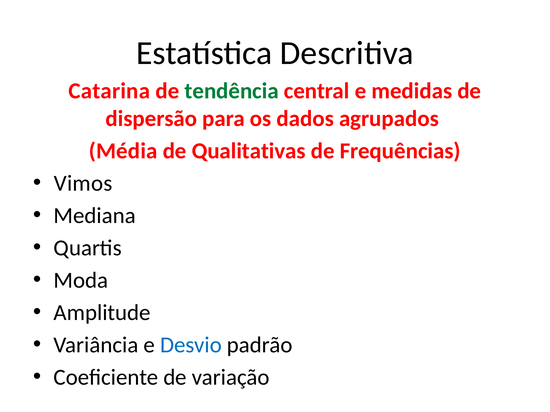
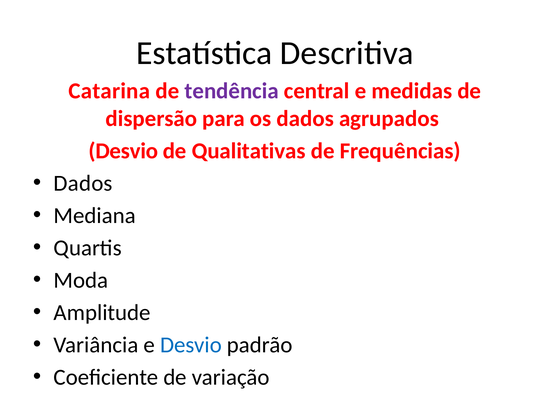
tendência colour: green -> purple
Média at (123, 151): Média -> Desvio
Vimos at (83, 183): Vimos -> Dados
